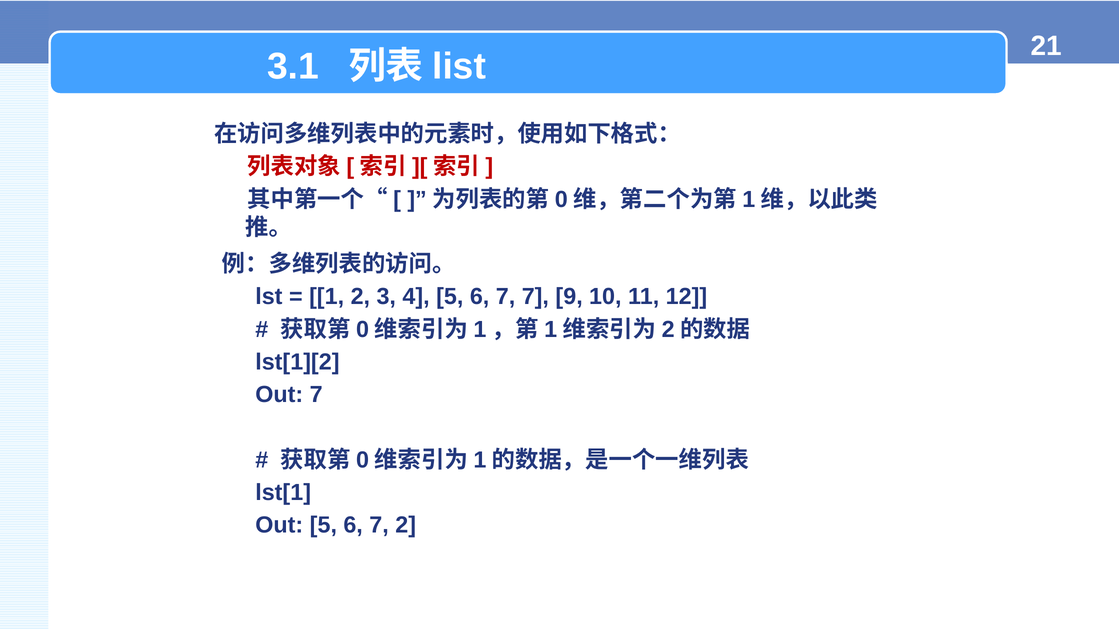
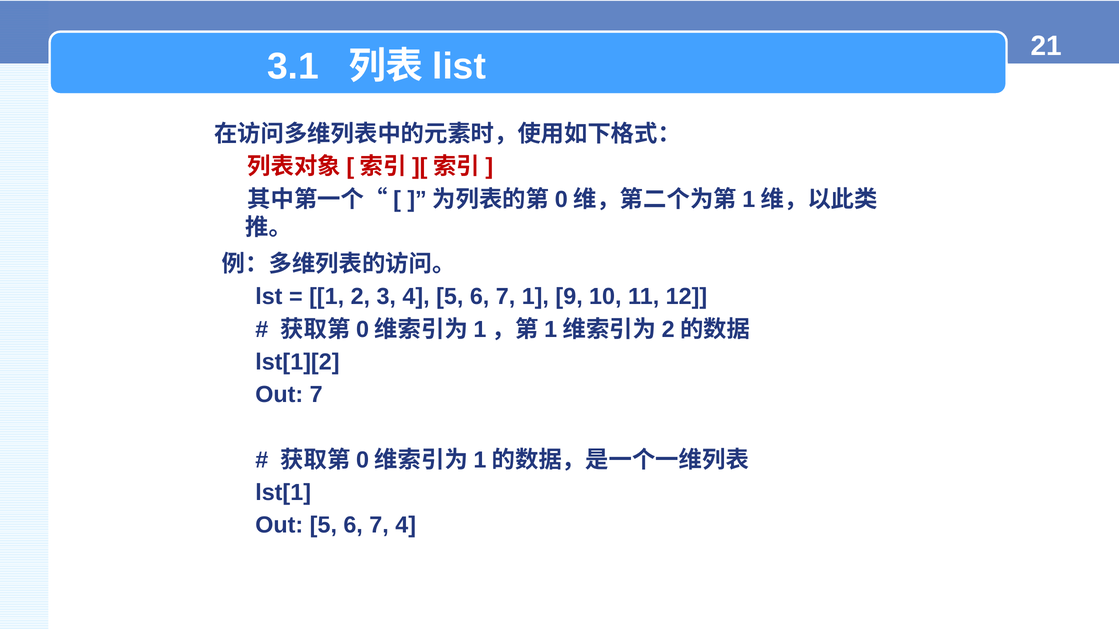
7 7: 7 -> 1
7 2: 2 -> 4
